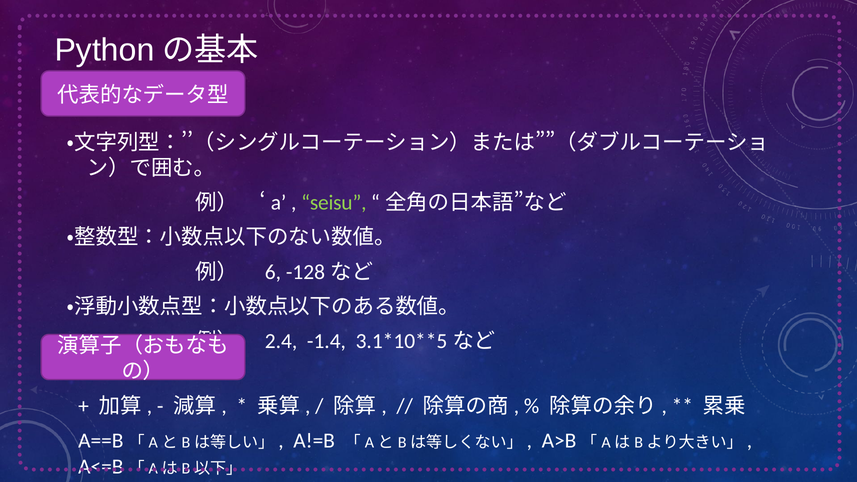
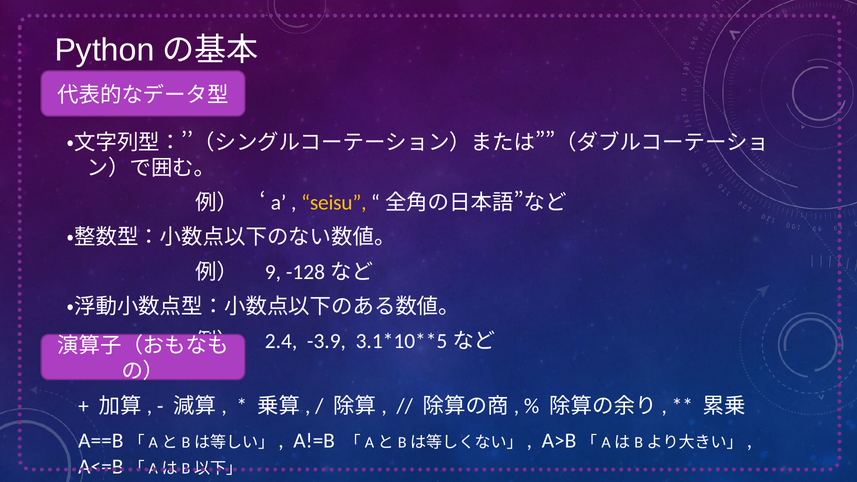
seisu colour: light green -> yellow
6: 6 -> 9
-1.4: -1.4 -> -3.9
